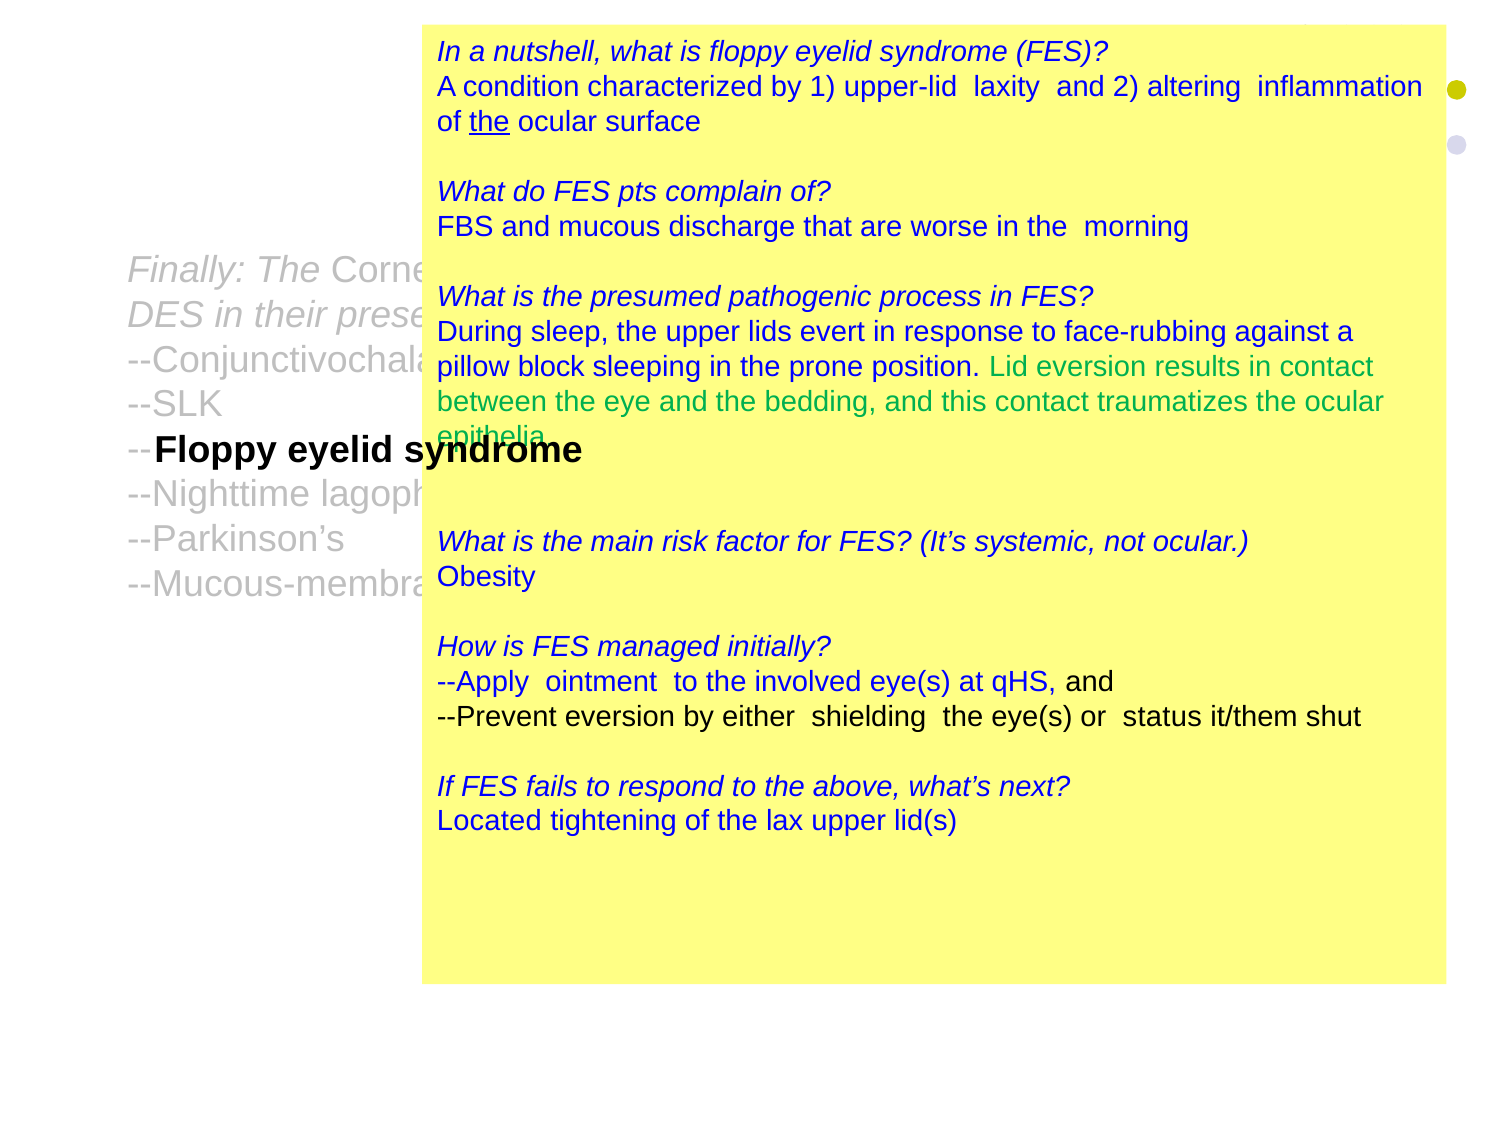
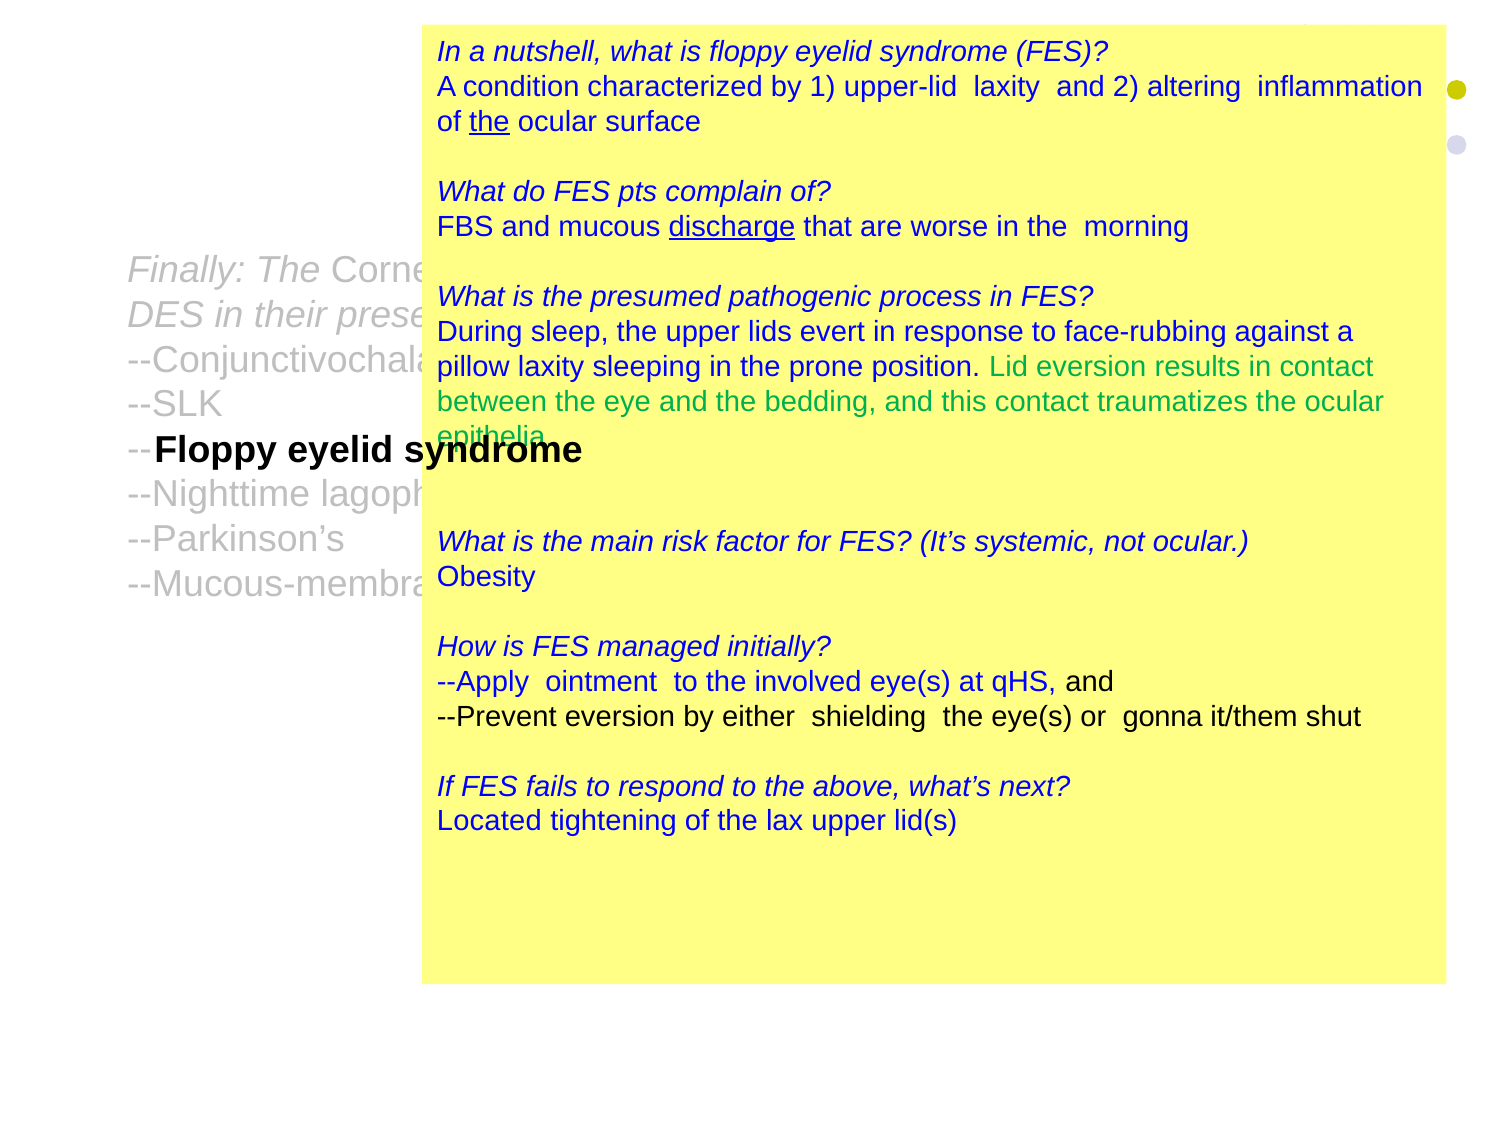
discharge underline: none -> present
block at (551, 367): block -> laxity
status: status -> gonna
